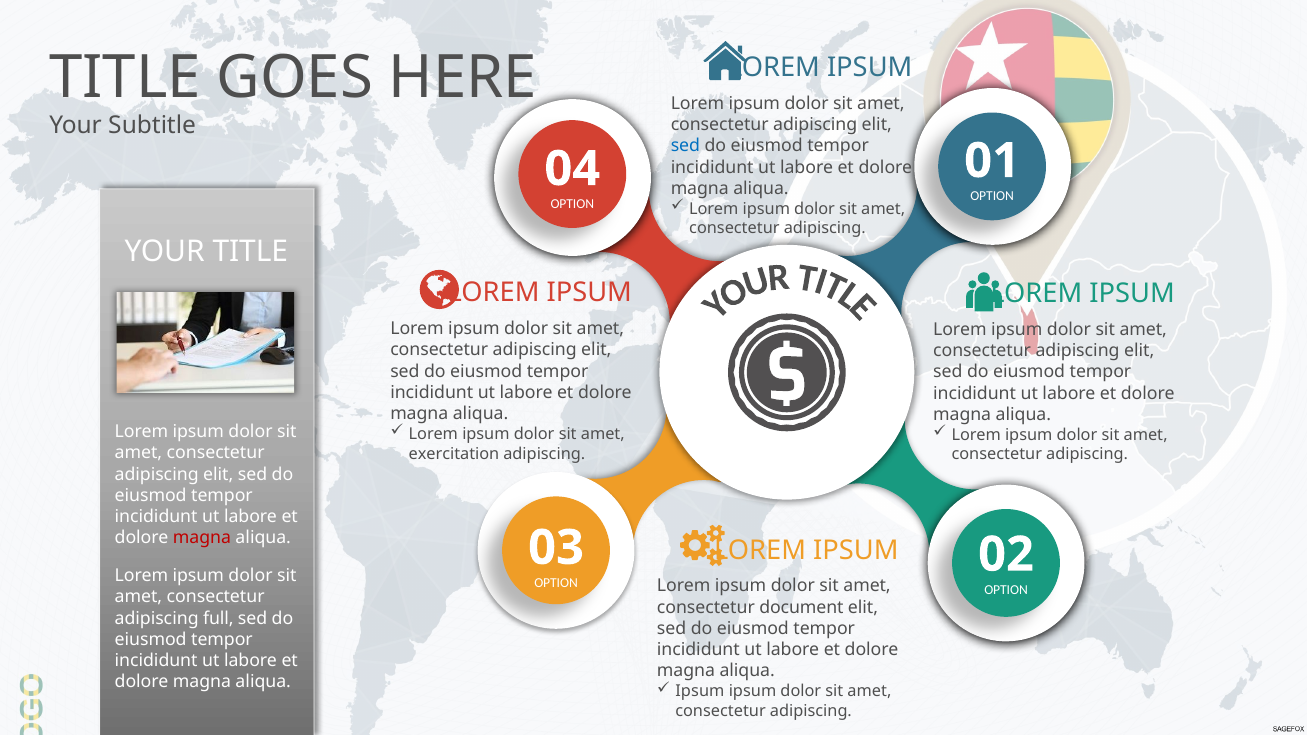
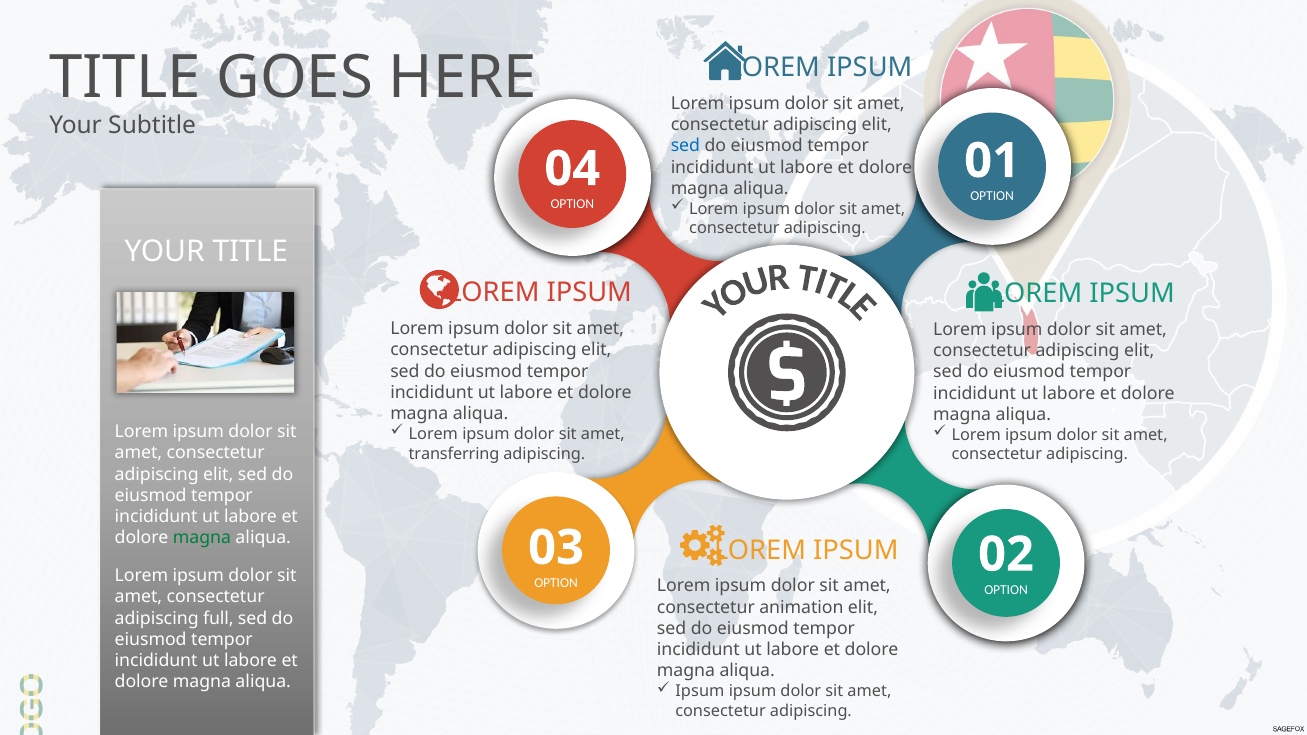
exercitation: exercitation -> transferring
magna at (202, 538) colour: red -> green
document: document -> animation
